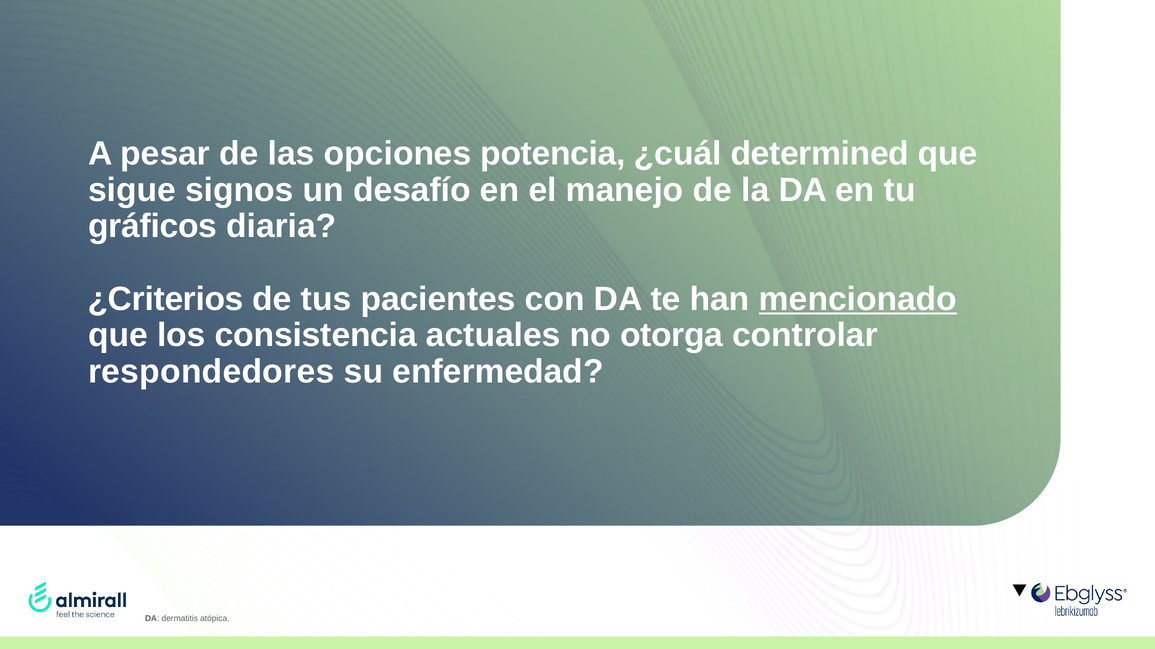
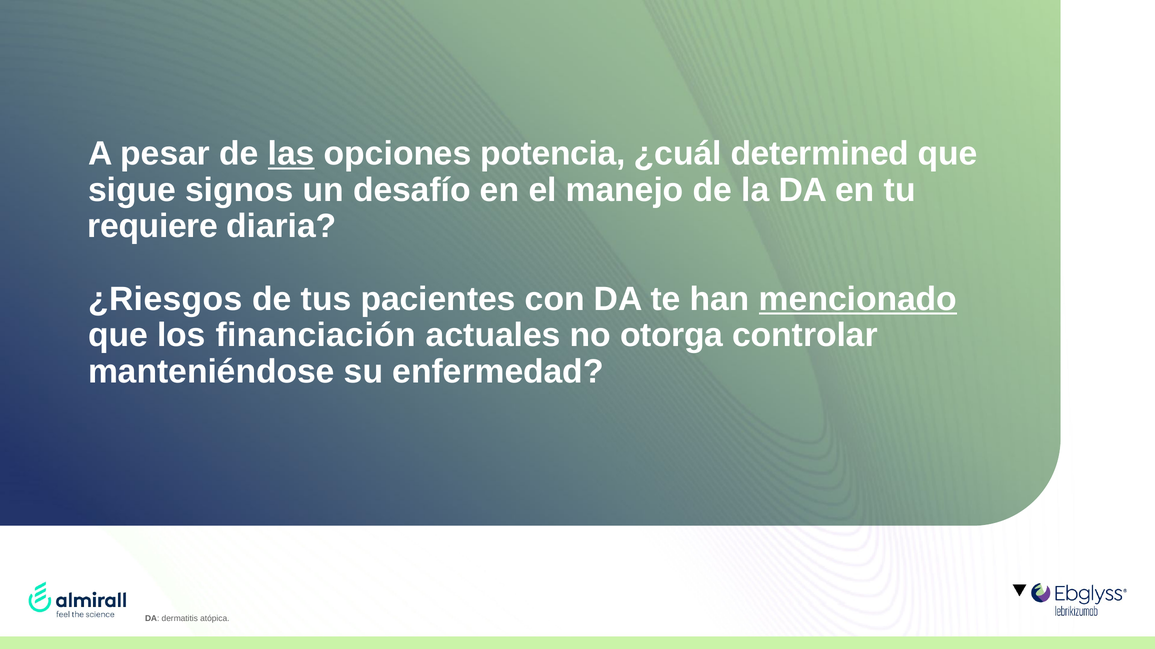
las underline: none -> present
gráficos: gráficos -> requiere
¿Criterios: ¿Criterios -> ¿Riesgos
consistencia: consistencia -> financiación
respondedores: respondedores -> manteniéndose
